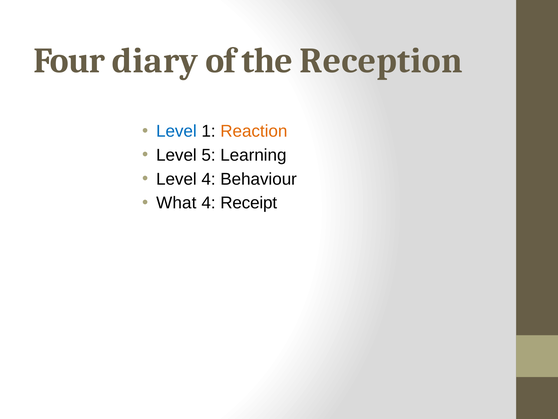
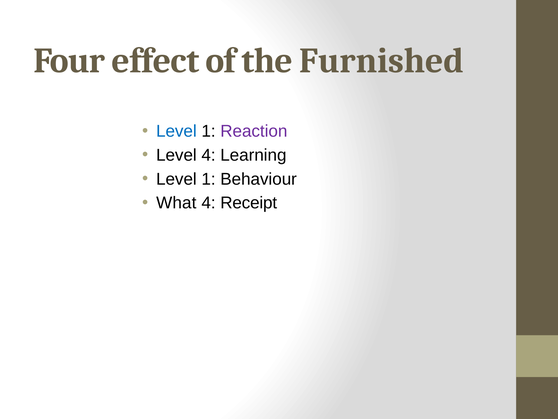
diary: diary -> effect
Reception: Reception -> Furnished
Reaction colour: orange -> purple
Level 5: 5 -> 4
4 at (209, 179): 4 -> 1
